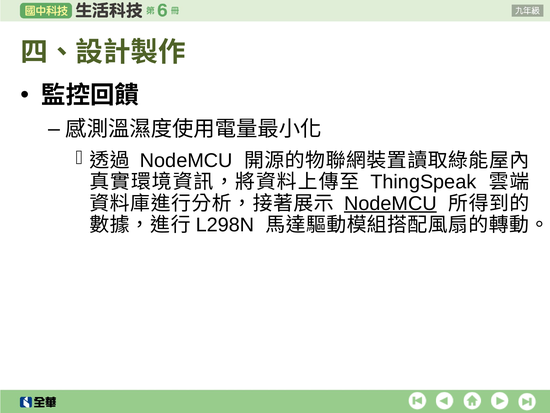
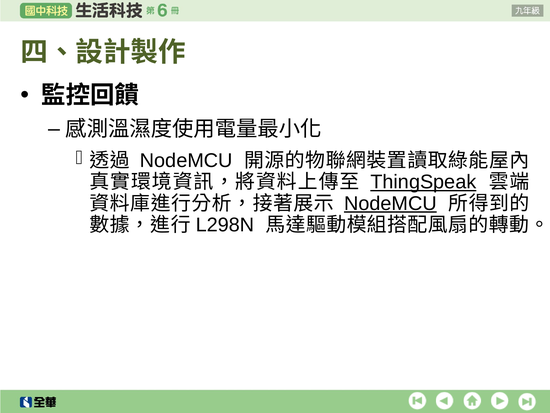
ThingSpeak underline: none -> present
